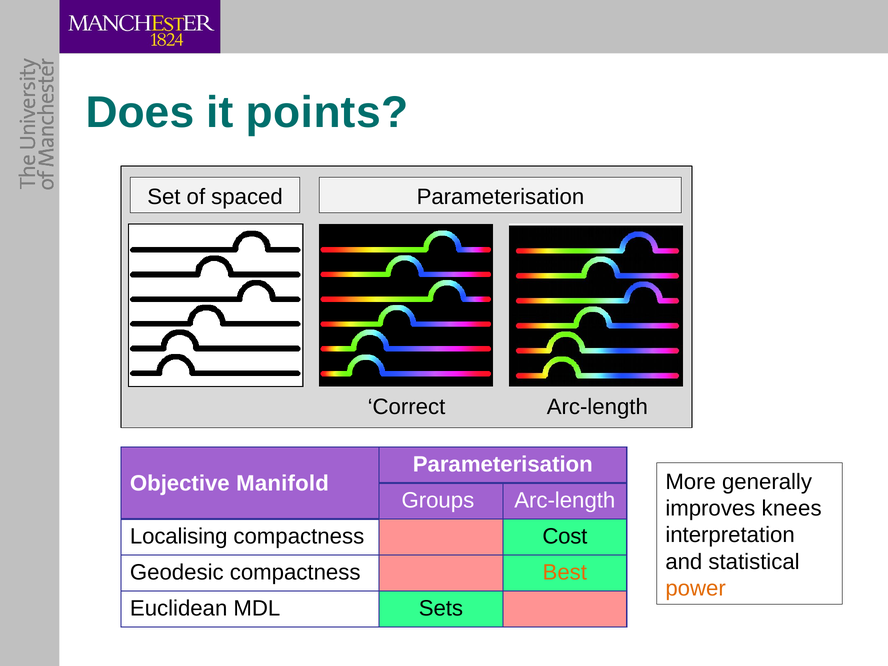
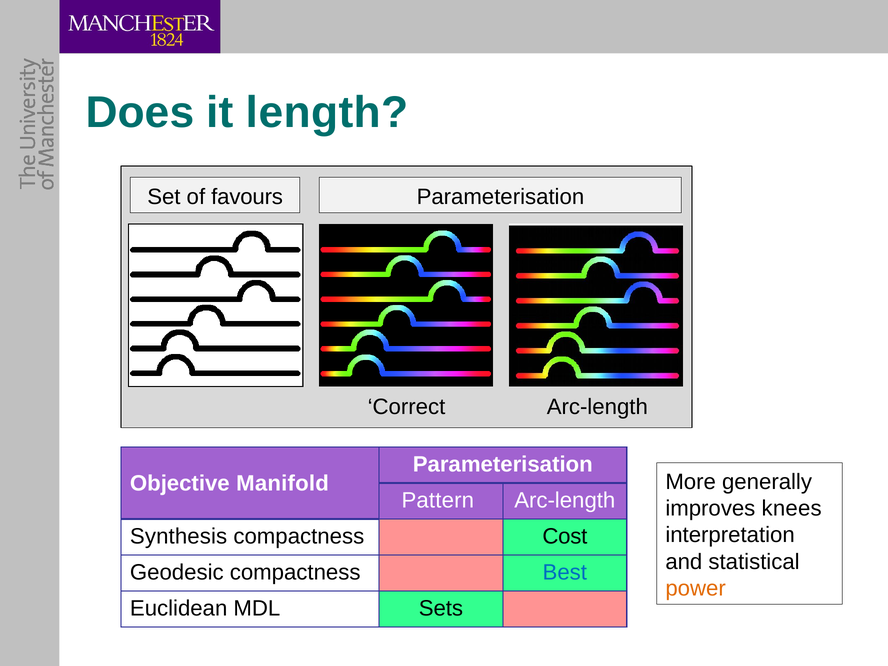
points: points -> length
spaced: spaced -> favours
Groups: Groups -> Pattern
Localising: Localising -> Synthesis
Best colour: orange -> blue
